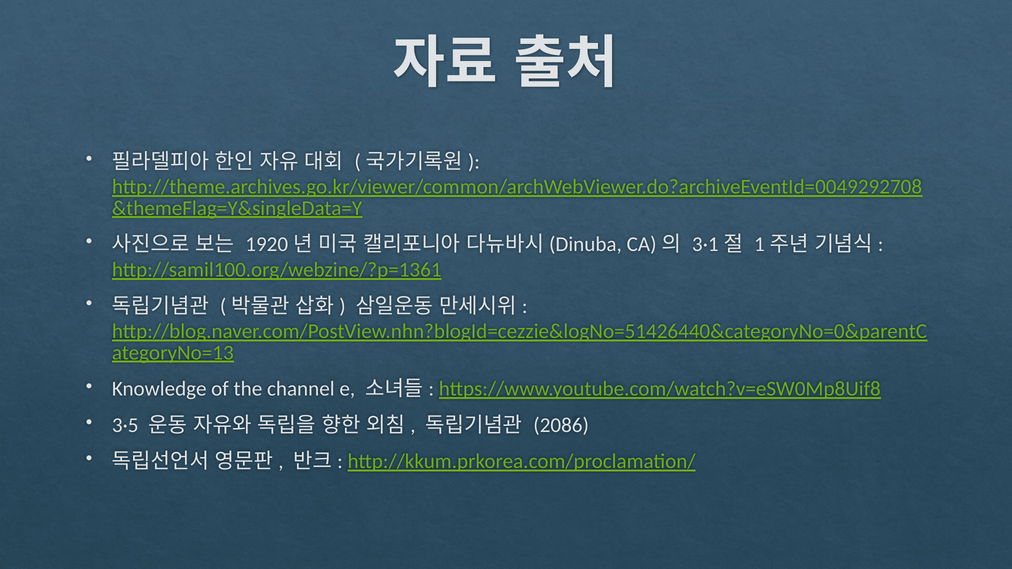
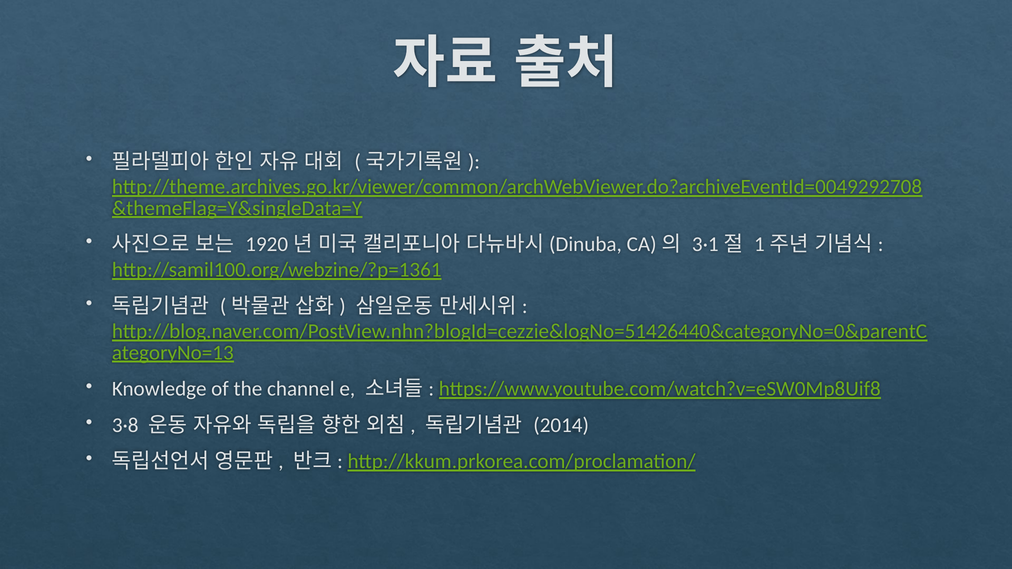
3·5: 3·5 -> 3·8
2086: 2086 -> 2014
